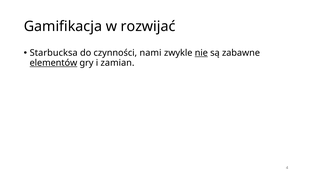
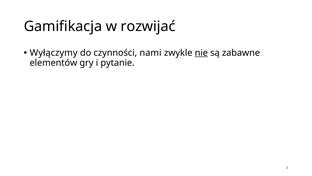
Starbucksa: Starbucksa -> Wyłączymy
elementów underline: present -> none
zamian: zamian -> pytanie
